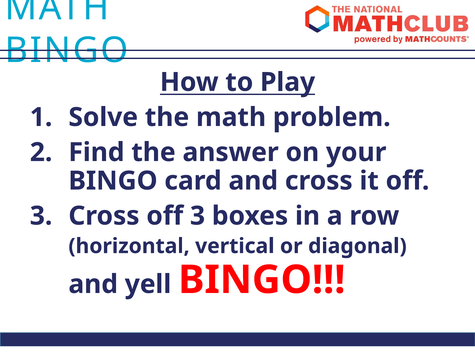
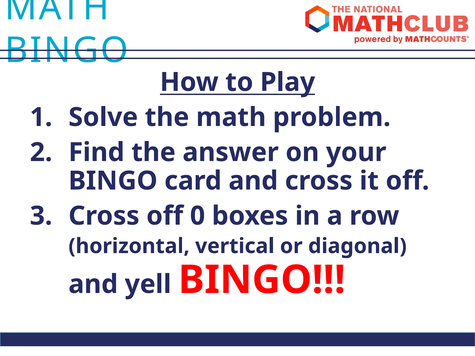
Cross off 3: 3 -> 0
